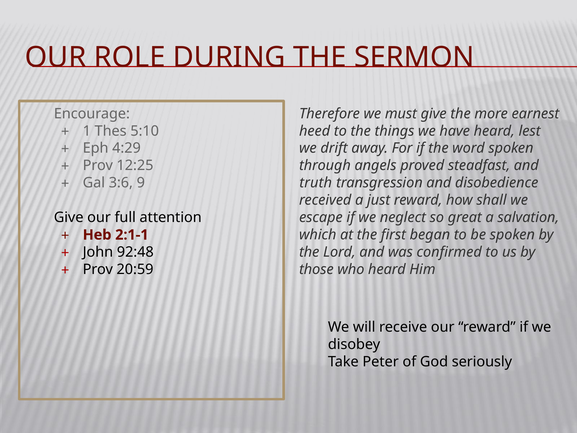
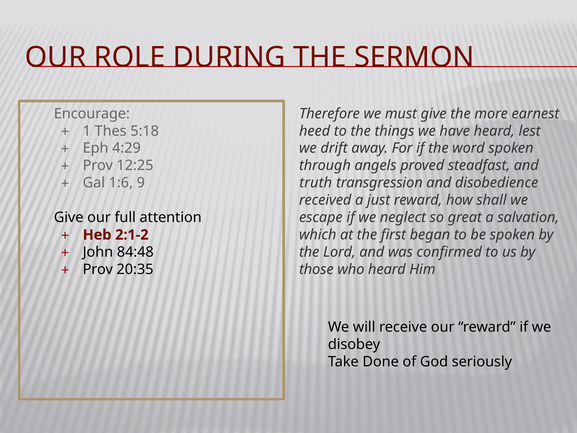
5:10: 5:10 -> 5:18
3:6: 3:6 -> 1:6
2:1-1: 2:1-1 -> 2:1-2
92:48: 92:48 -> 84:48
20:59: 20:59 -> 20:35
Peter: Peter -> Done
